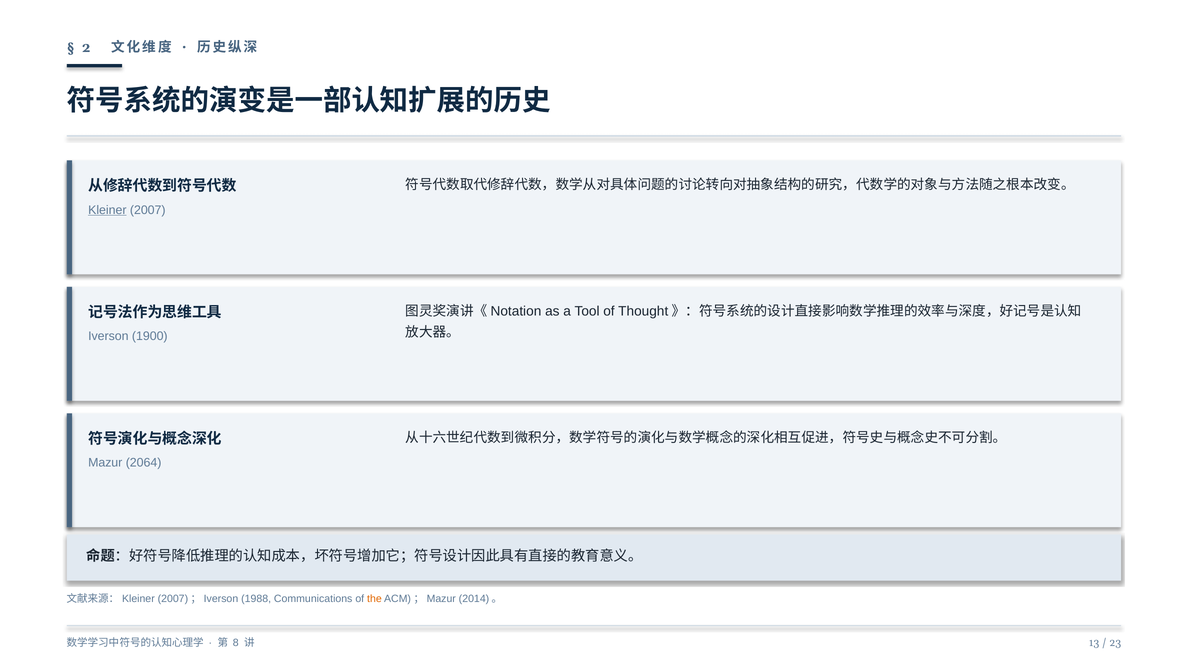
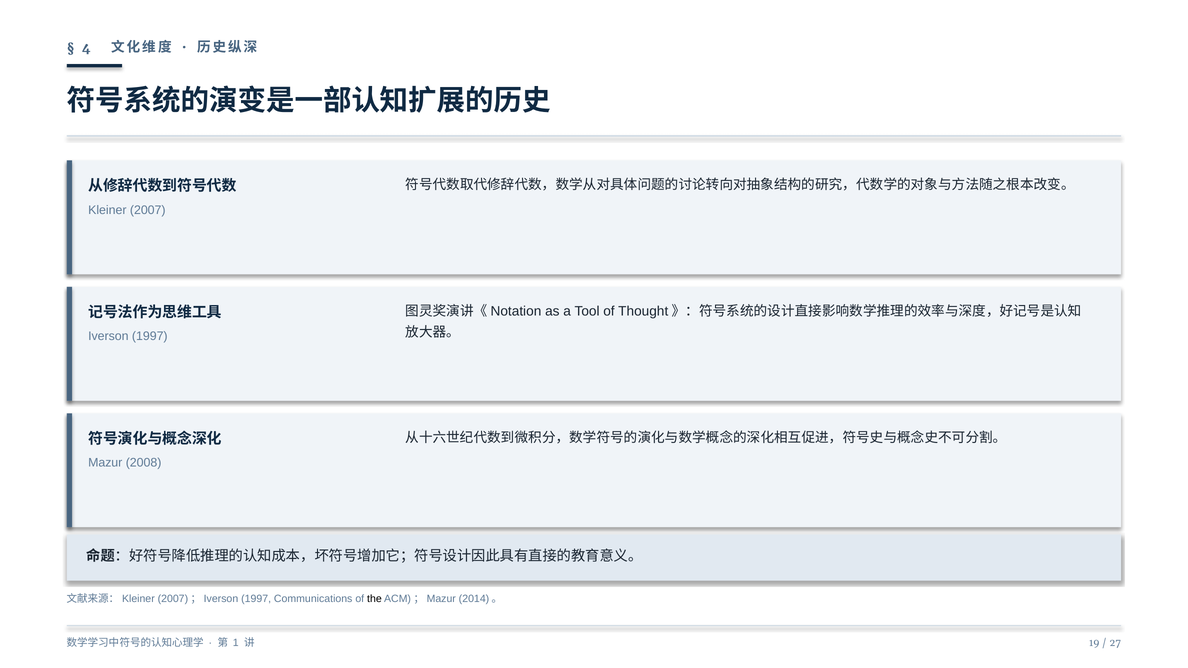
2: 2 -> 4
Kleiner underline: present -> none
Iverson 1900: 1900 -> 1997
2064: 2064 -> 2008
2007)；Iverson 1988: 1988 -> 1997
the colour: orange -> black
8: 8 -> 1
13: 13 -> 19
23: 23 -> 27
